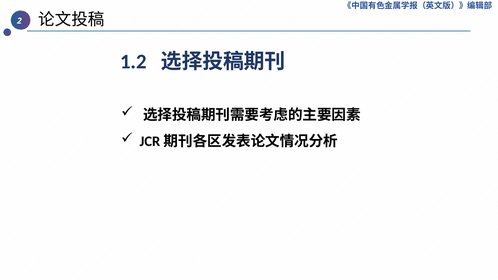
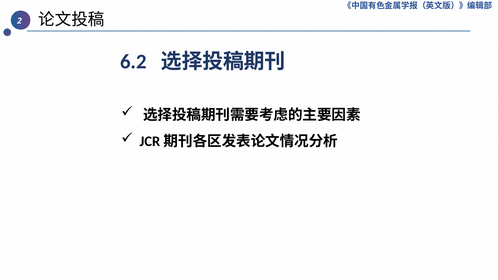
1.2: 1.2 -> 6.2
